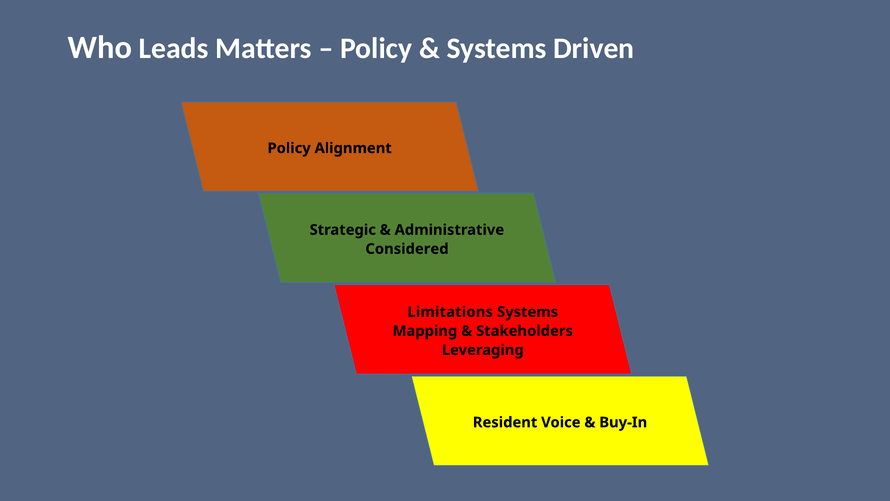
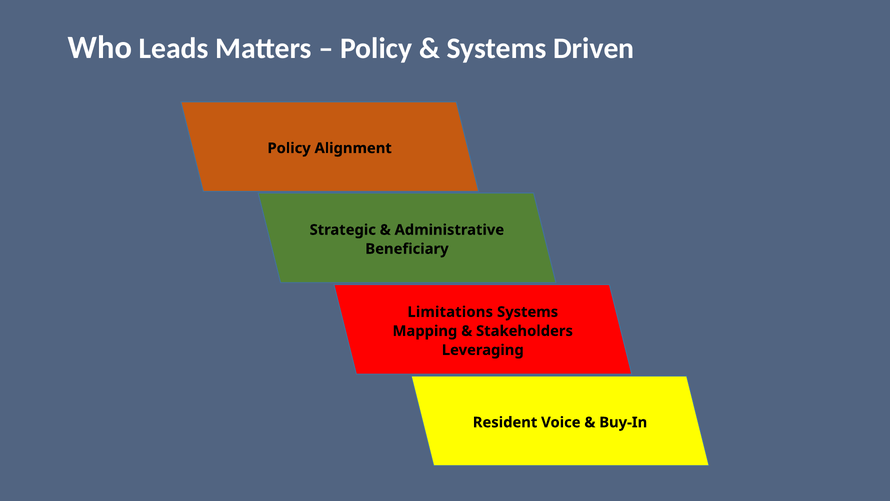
Considered: Considered -> Beneficiary
